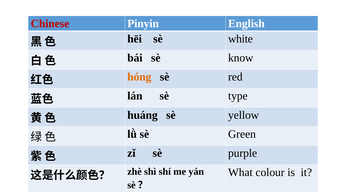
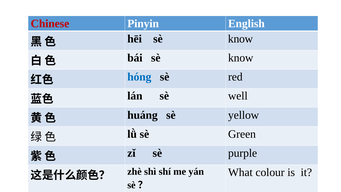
hēi sè white: white -> know
hóng colour: orange -> blue
type: type -> well
